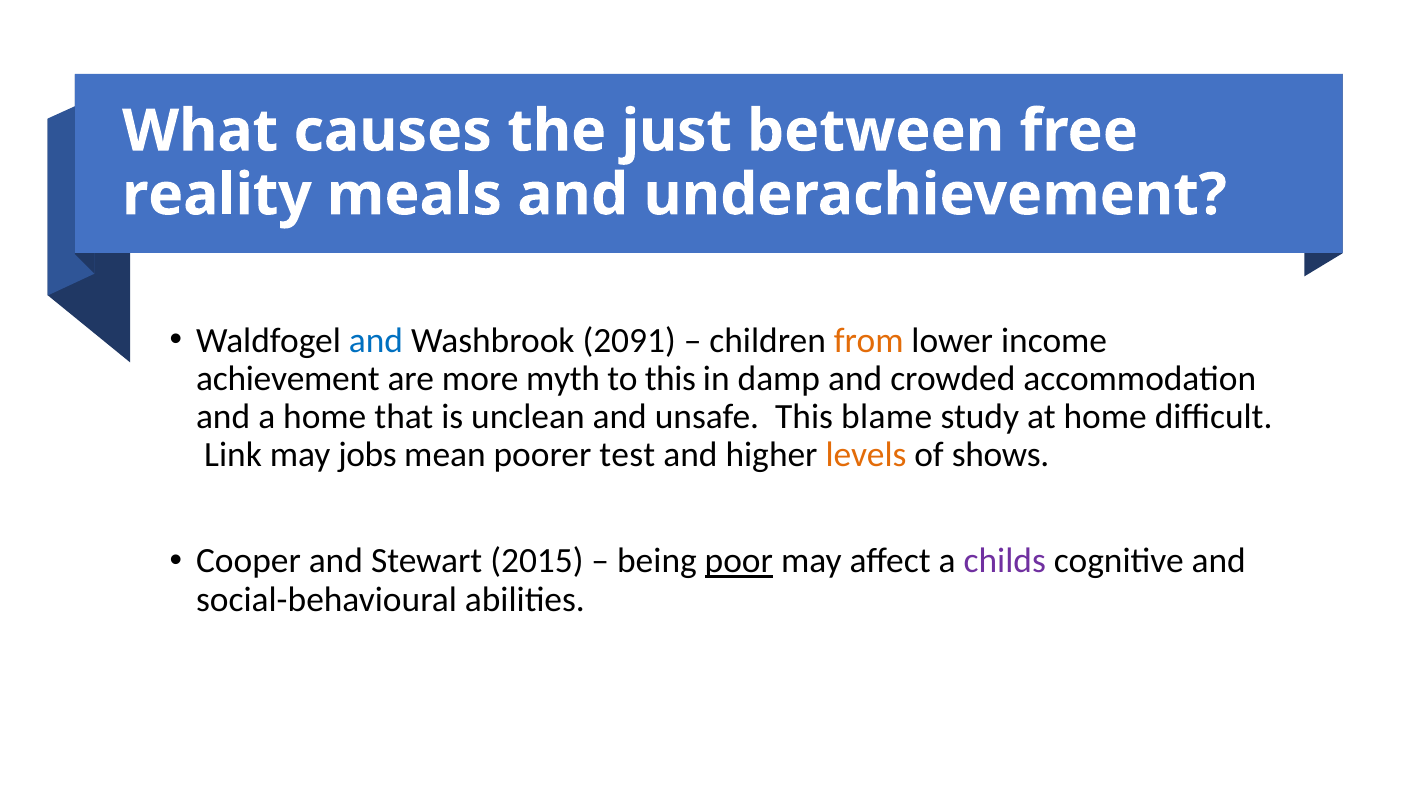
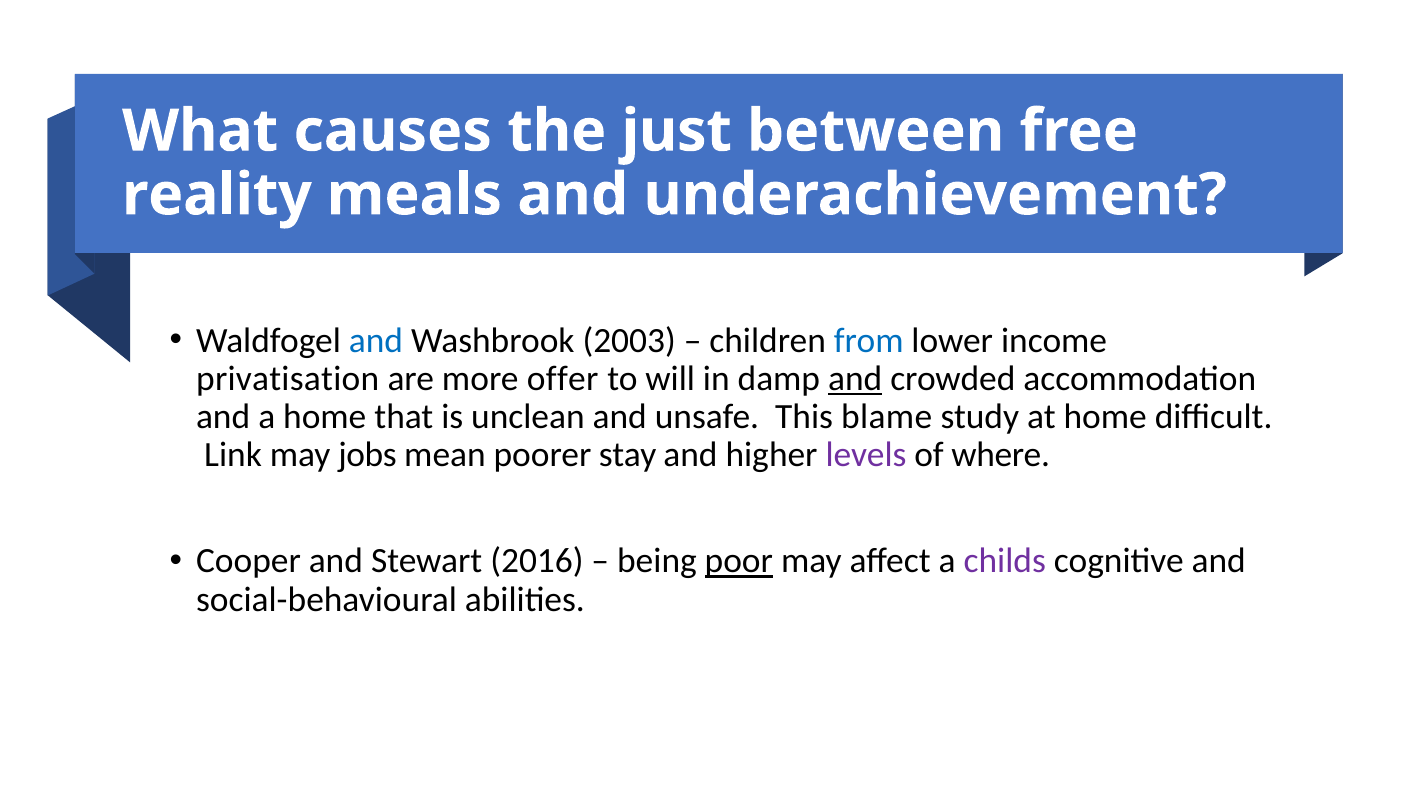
2091: 2091 -> 2003
from colour: orange -> blue
achievement: achievement -> privatisation
myth: myth -> offer
to this: this -> will
and at (855, 379) underline: none -> present
test: test -> stay
levels colour: orange -> purple
shows: shows -> where
2015: 2015 -> 2016
